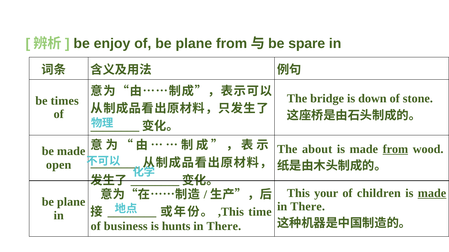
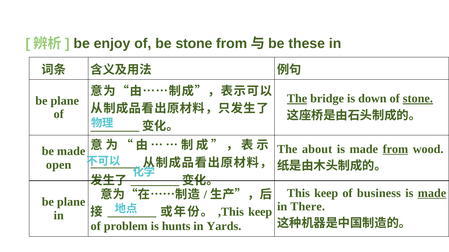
of be plane: plane -> stone
spare: spare -> these
The at (297, 99) underline: none -> present
stone at (418, 99) underline: none -> present
times at (65, 101): times -> plane
This your: your -> keep
children: children -> business
time at (260, 212): time -> keep
business: business -> problem
There at (224, 227): There -> Yards
